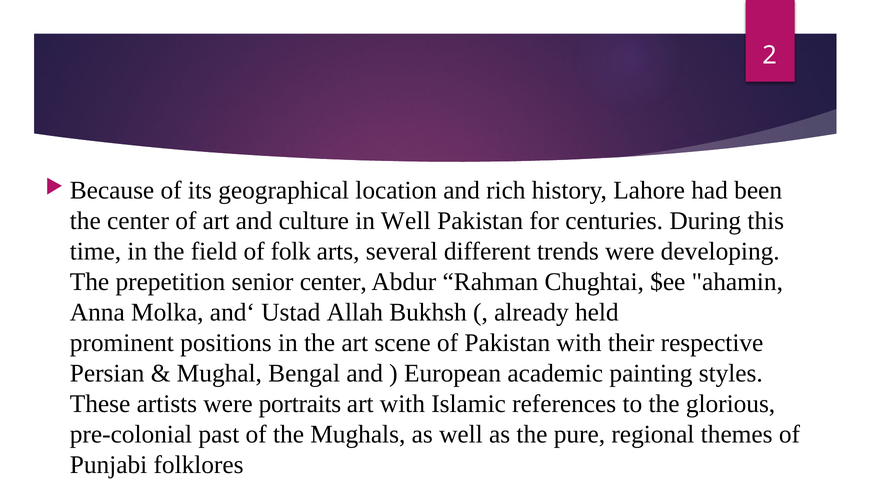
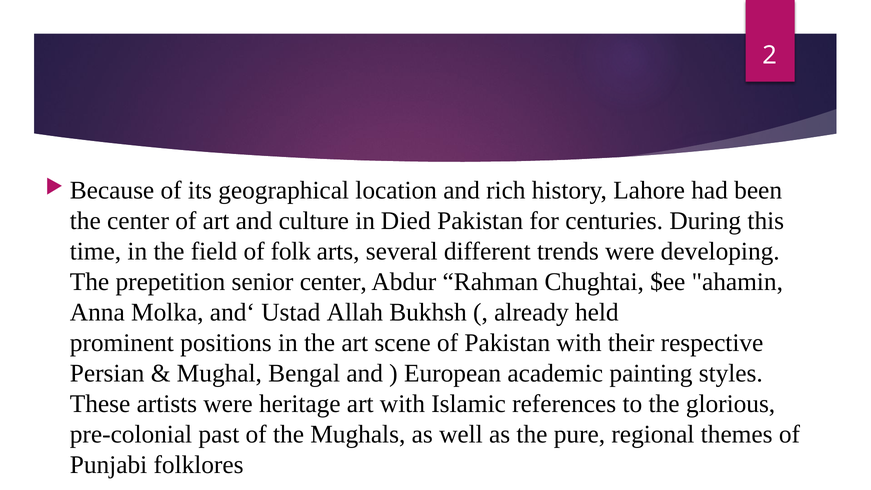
in Well: Well -> Died
portraits: portraits -> heritage
